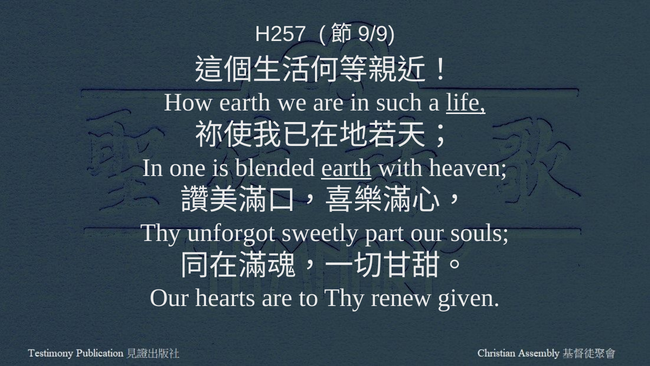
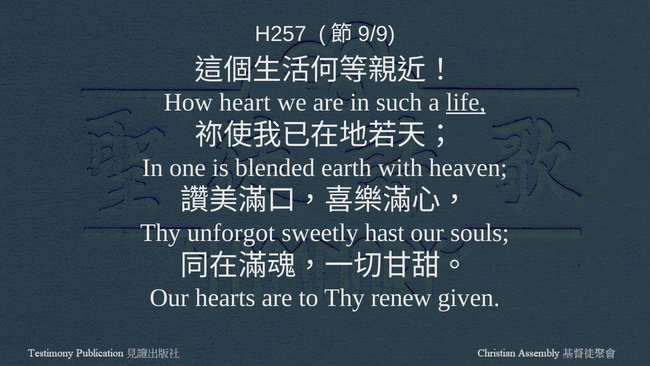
How earth: earth -> heart
earth at (346, 167) underline: present -> none
part: part -> hast
